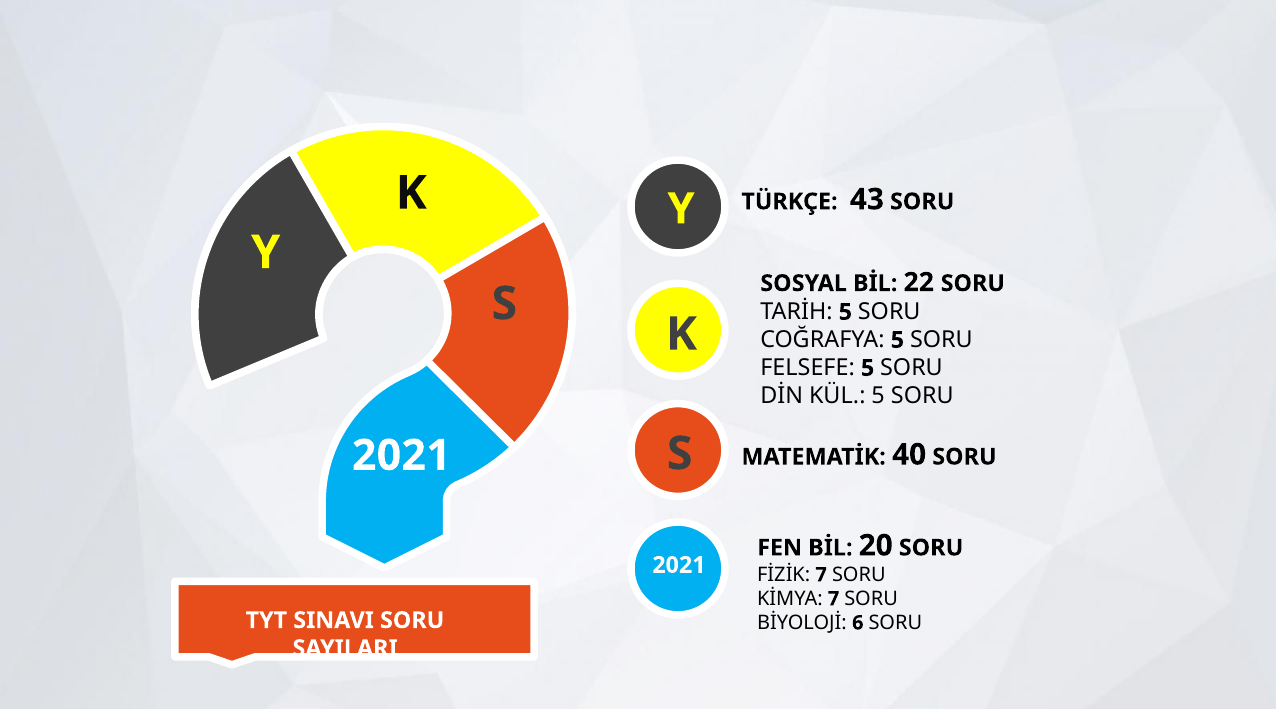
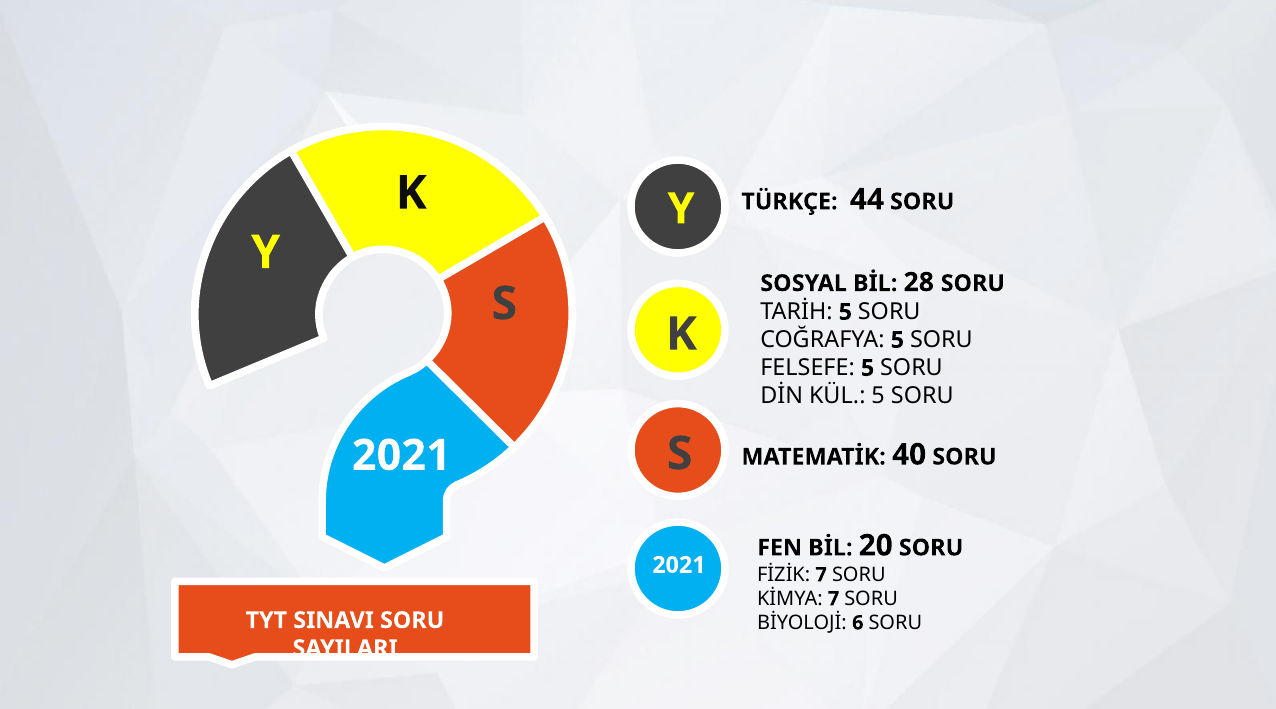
43: 43 -> 44
22: 22 -> 28
